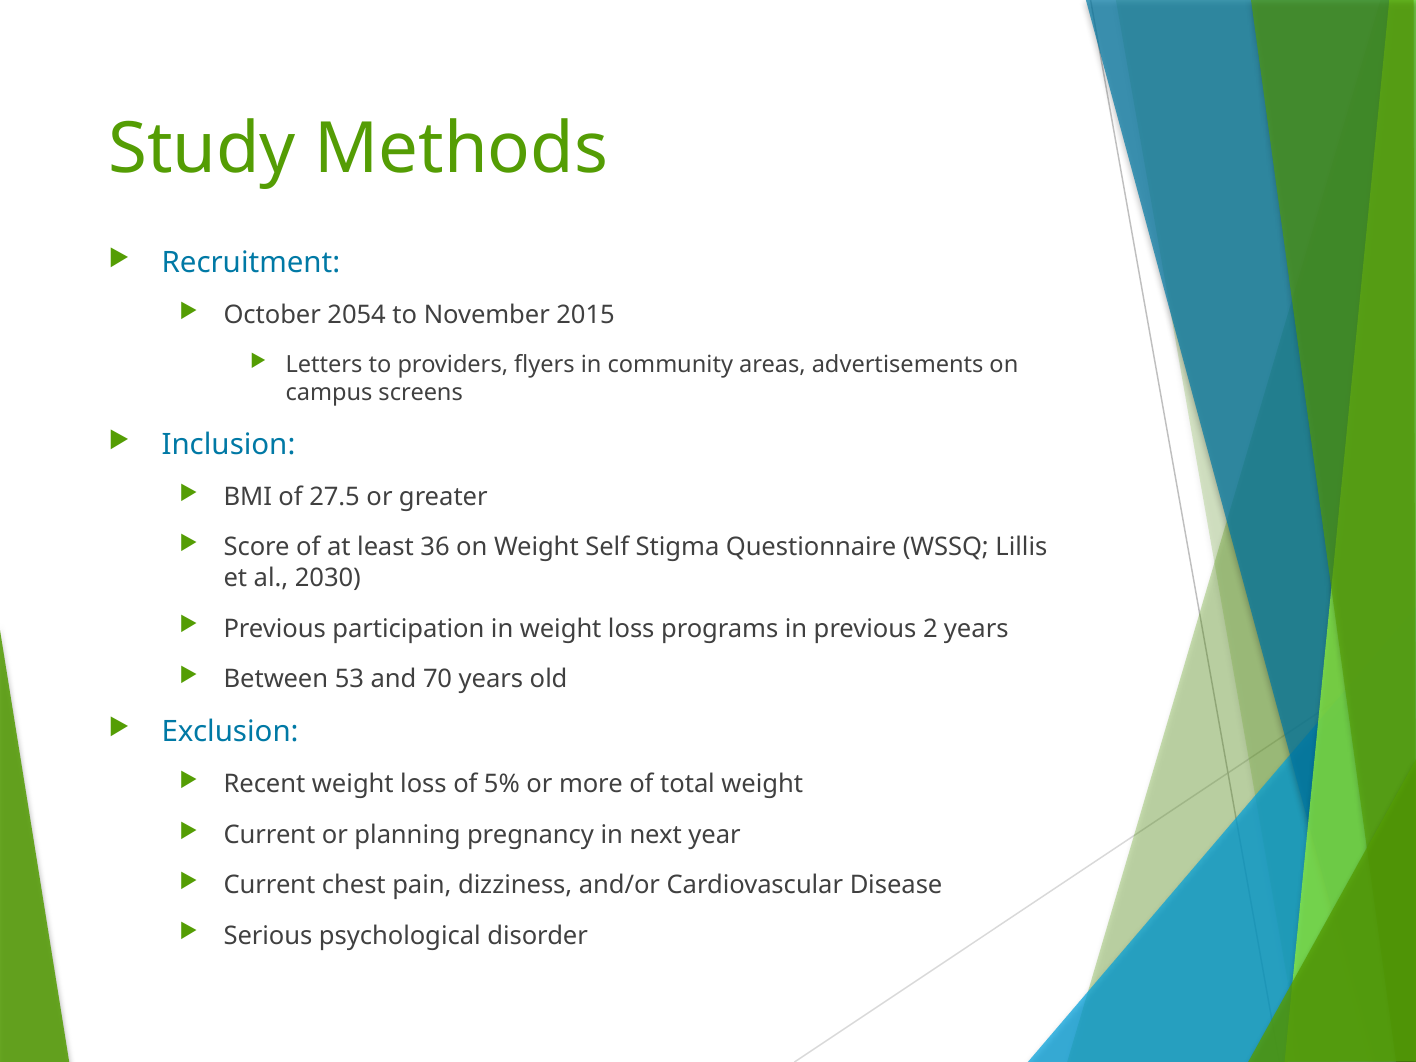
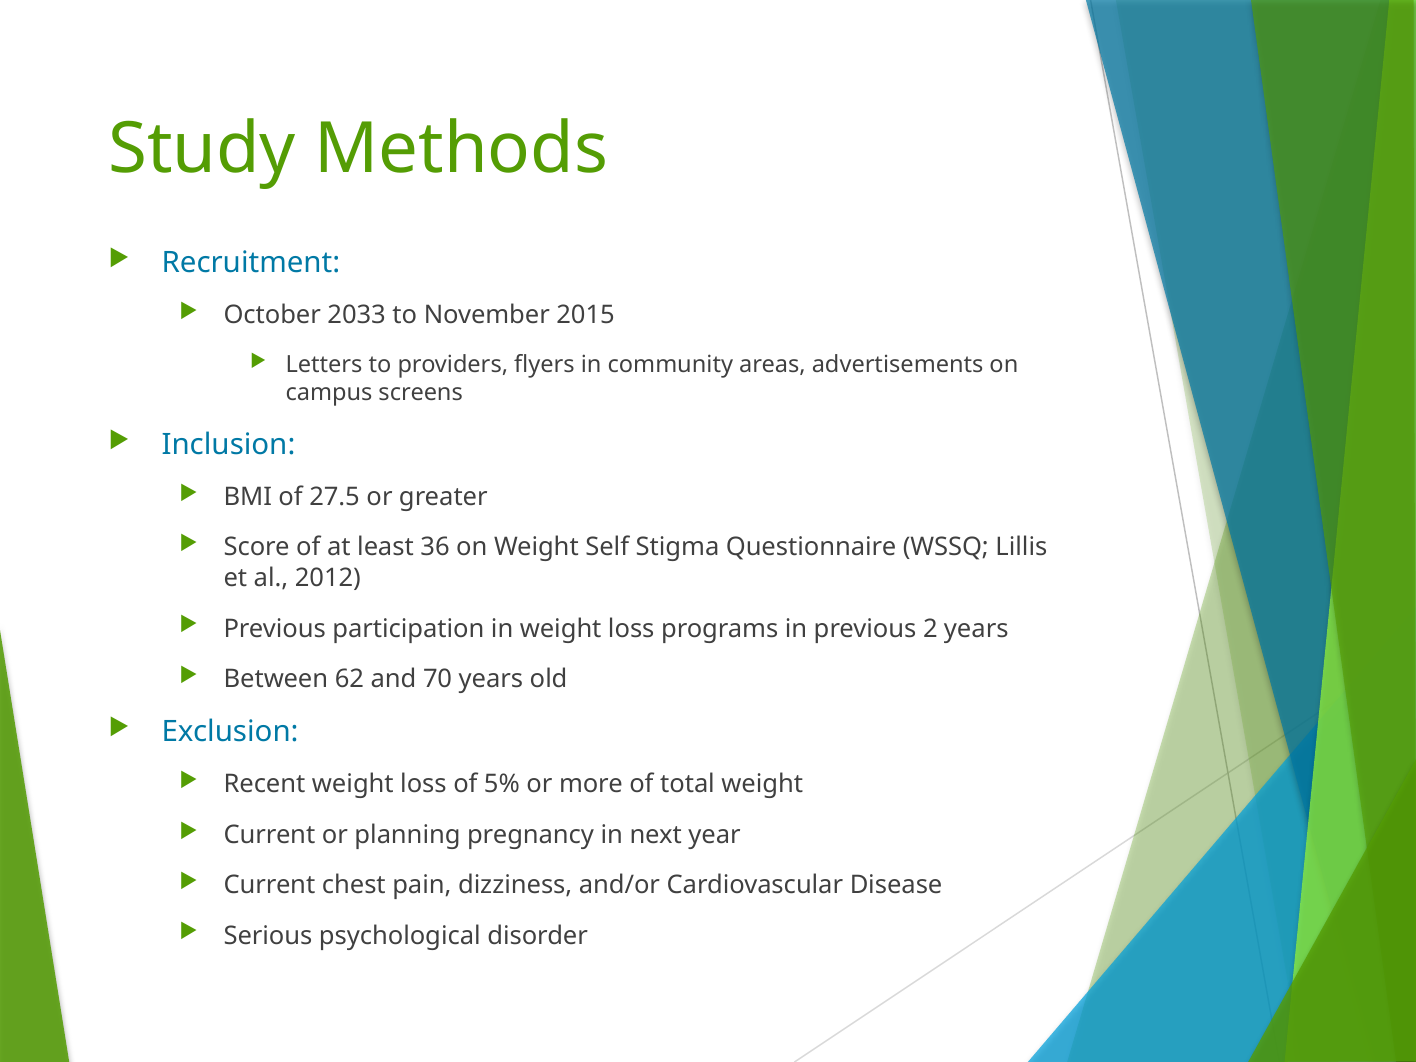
2054: 2054 -> 2033
2030: 2030 -> 2012
53: 53 -> 62
